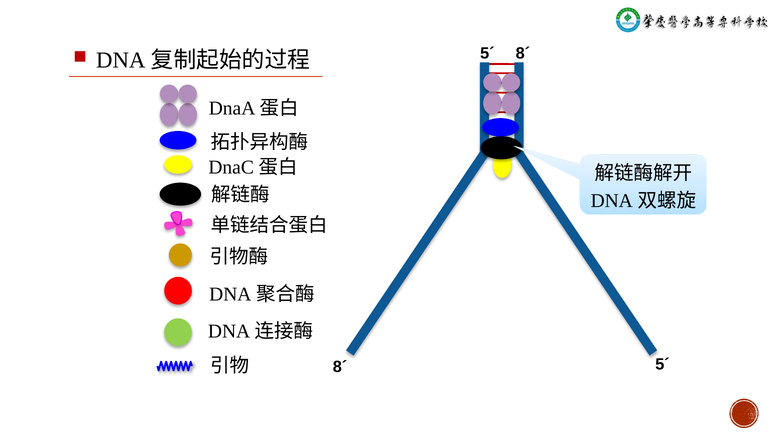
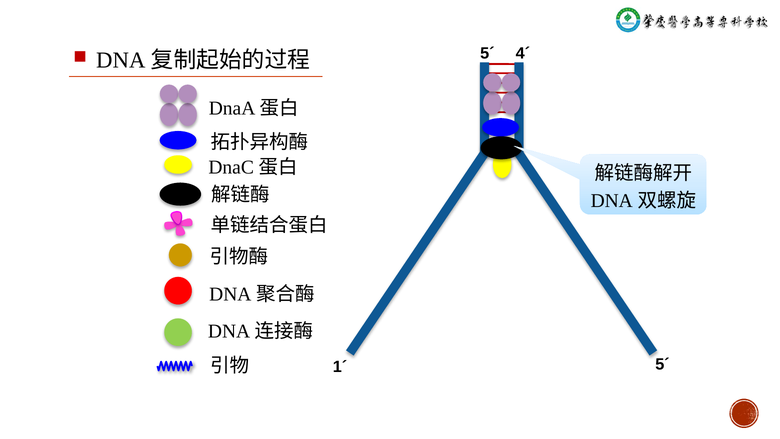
8´ at (523, 53): 8´ -> 4´
8´ at (340, 367): 8´ -> 1´
